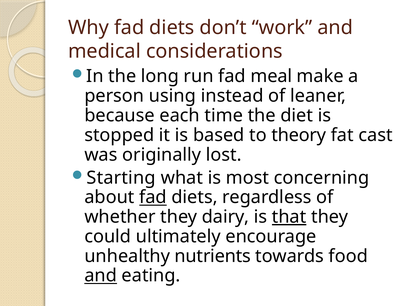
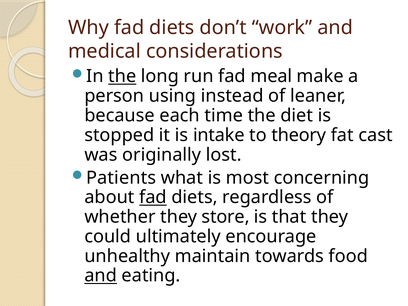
the at (122, 76) underline: none -> present
based: based -> intake
Starting: Starting -> Patients
dairy: dairy -> store
that underline: present -> none
nutrients: nutrients -> maintain
